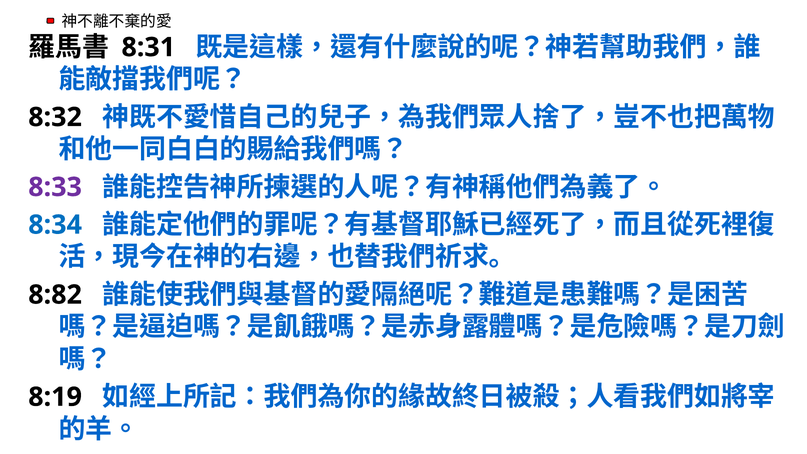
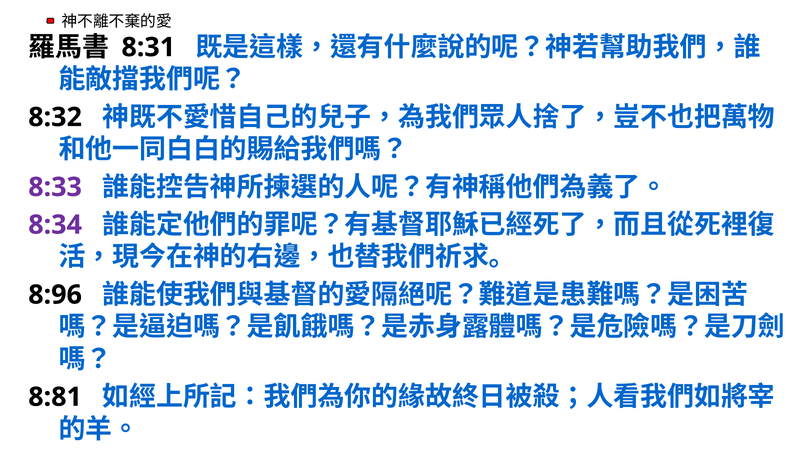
8:34 colour: blue -> purple
8:82: 8:82 -> 8:96
8:19: 8:19 -> 8:81
